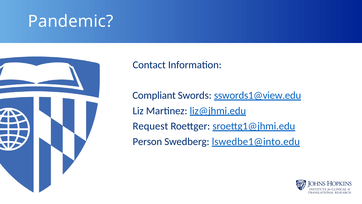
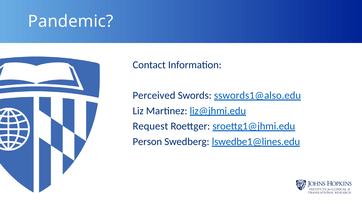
Compliant: Compliant -> Perceived
sswords1@view.edu: sswords1@view.edu -> sswords1@also.edu
lswedbe1@into.edu: lswedbe1@into.edu -> lswedbe1@lines.edu
